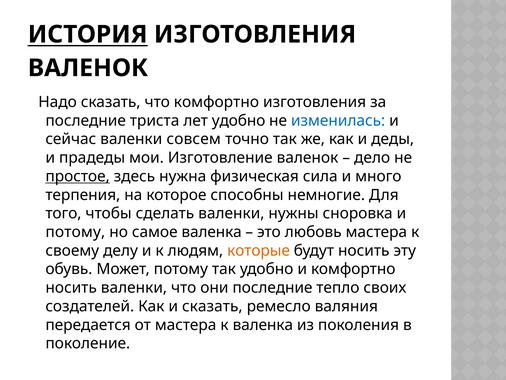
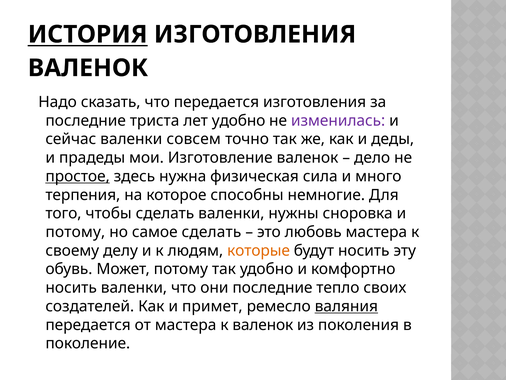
что комфортно: комфортно -> передается
изменилась colour: blue -> purple
самое валенка: валенка -> сделать
и сказать: сказать -> примет
валяния underline: none -> present
к валенка: валенка -> валенок
